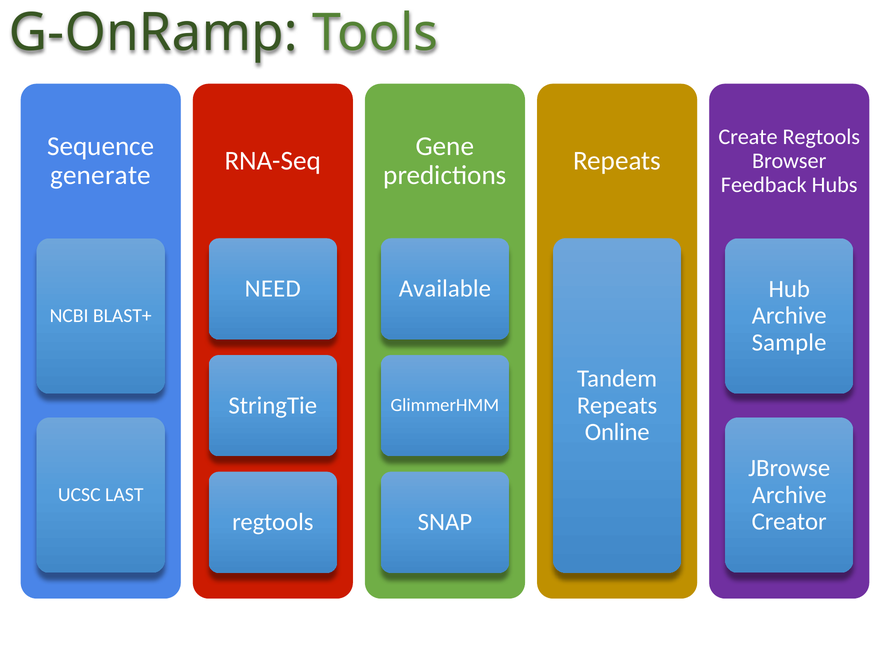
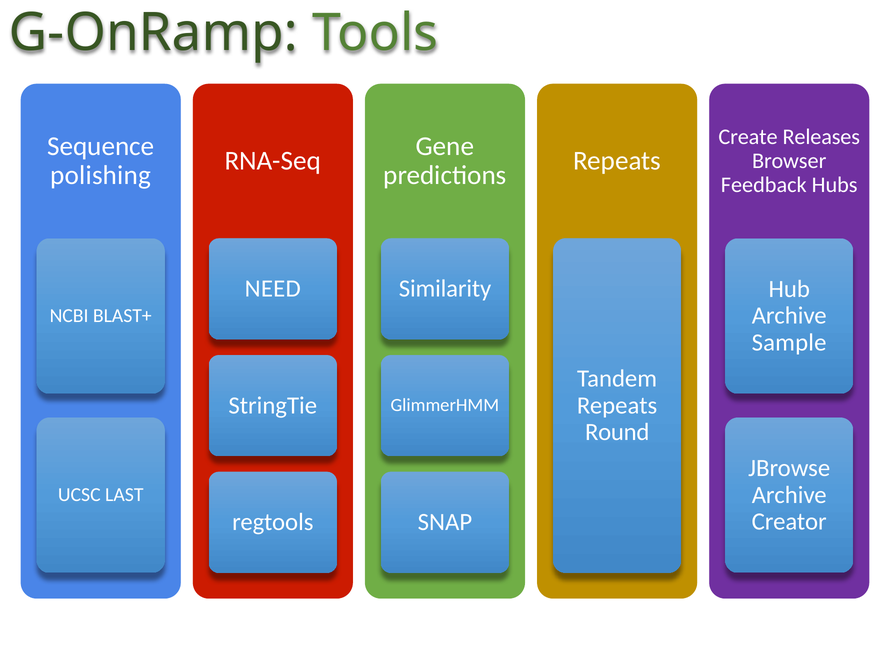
Create Regtools: Regtools -> Releases
generate: generate -> polishing
Available: Available -> Similarity
Online: Online -> Round
